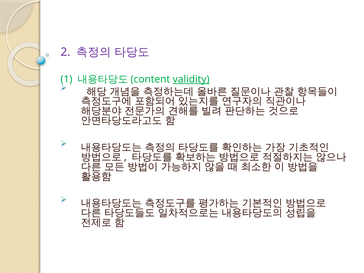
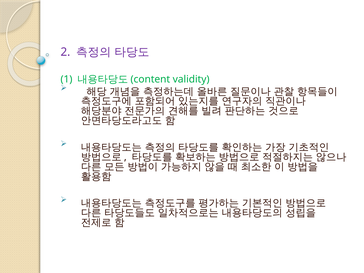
validity underline: present -> none
